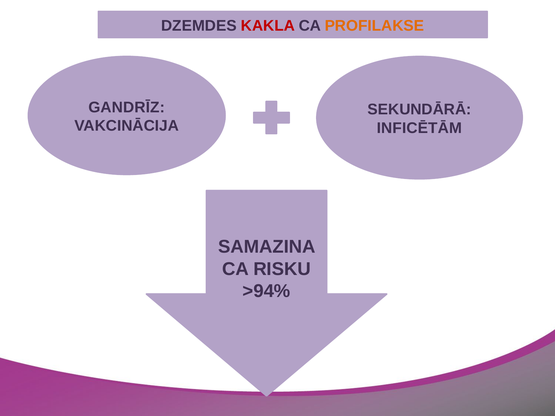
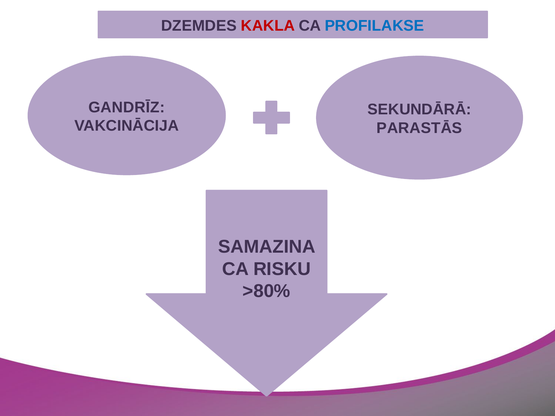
PROFILAKSE colour: orange -> blue
INFICĒTĀM: INFICĒTĀM -> PARASTĀS
>94%: >94% -> >80%
